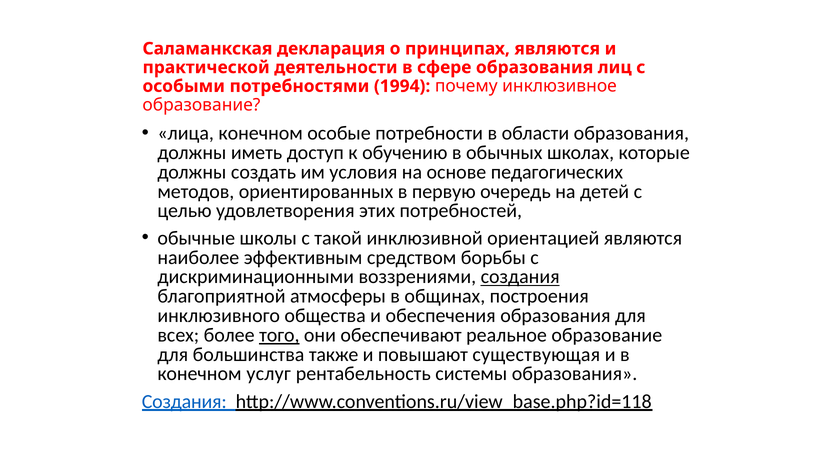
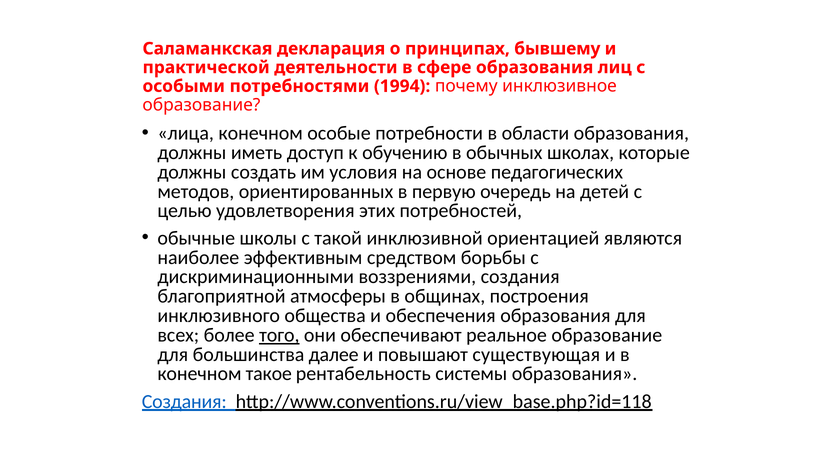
принципах являются: являются -> бывшему
создания at (520, 277) underline: present -> none
также: также -> далее
услуг: услуг -> такое
